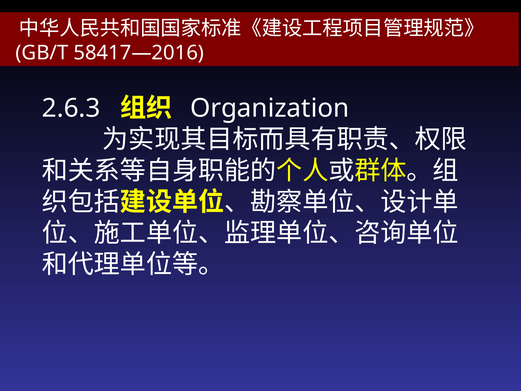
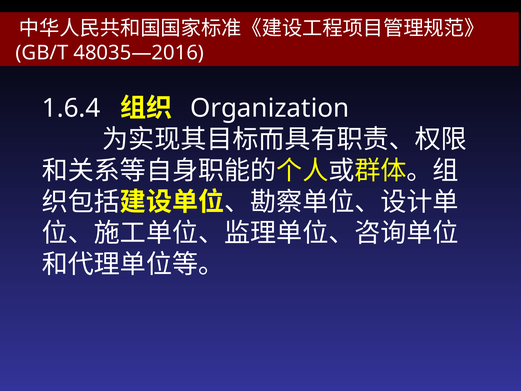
58417—2016: 58417—2016 -> 48035—2016
2.6.3: 2.6.3 -> 1.6.4
